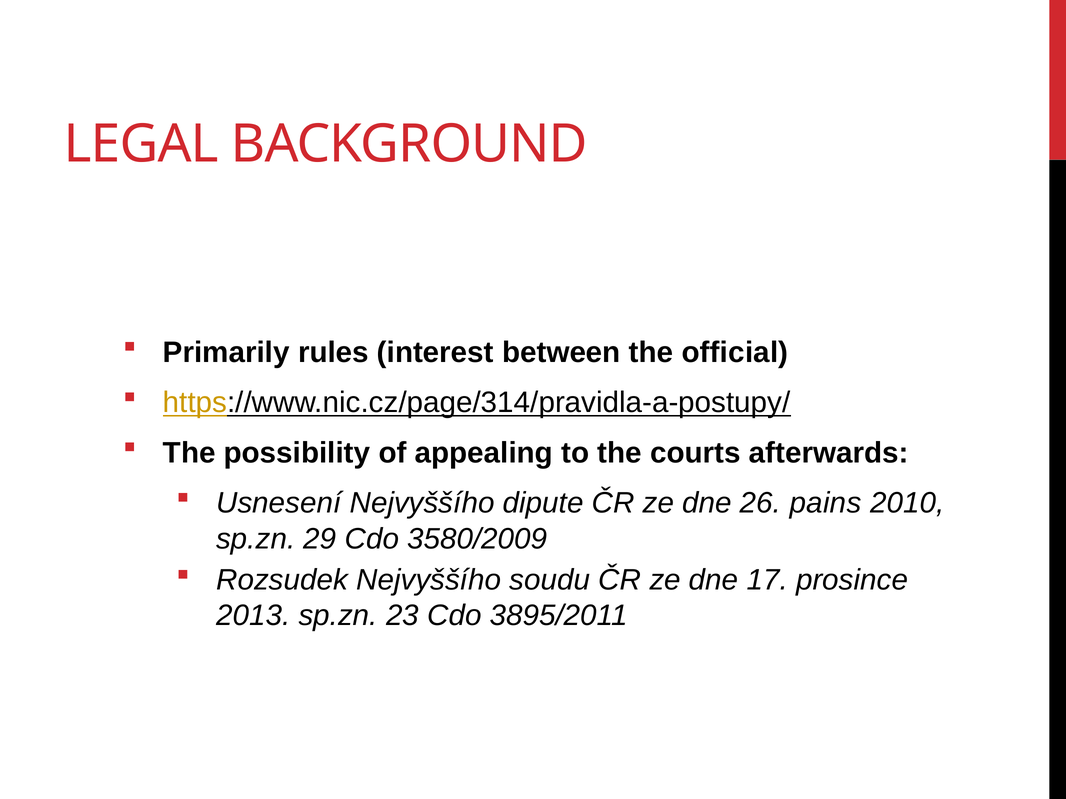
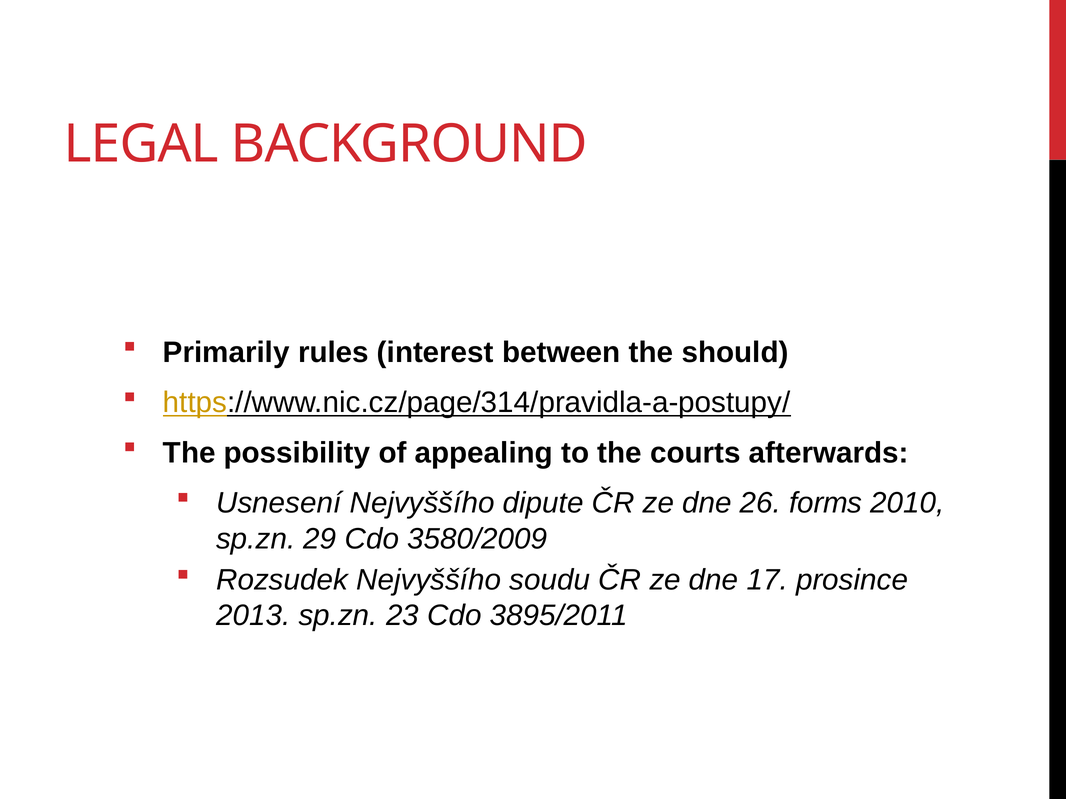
official: official -> should
pains: pains -> forms
